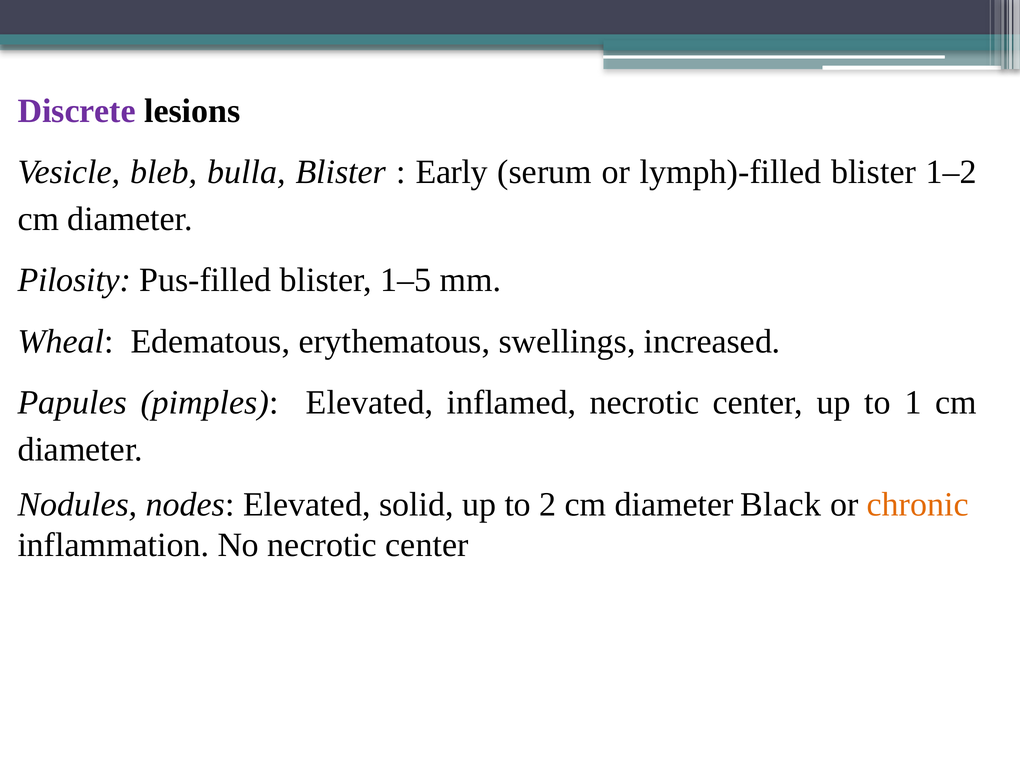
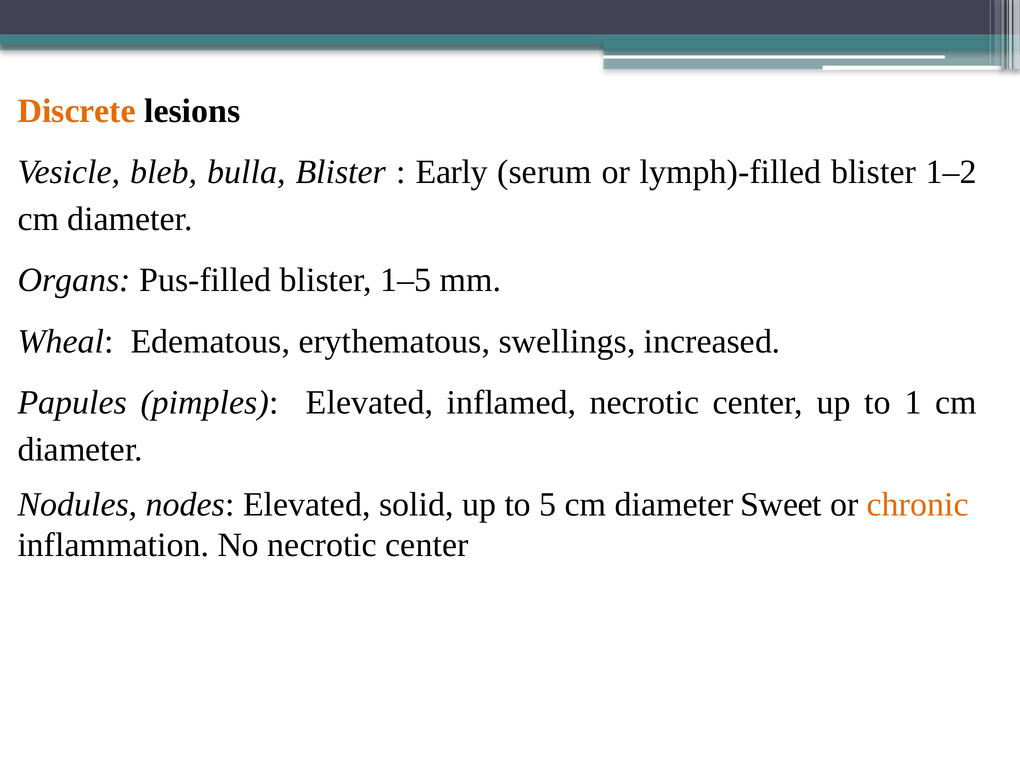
Discrete colour: purple -> orange
Pilosity: Pilosity -> Organs
2: 2 -> 5
Black: Black -> Sweet
